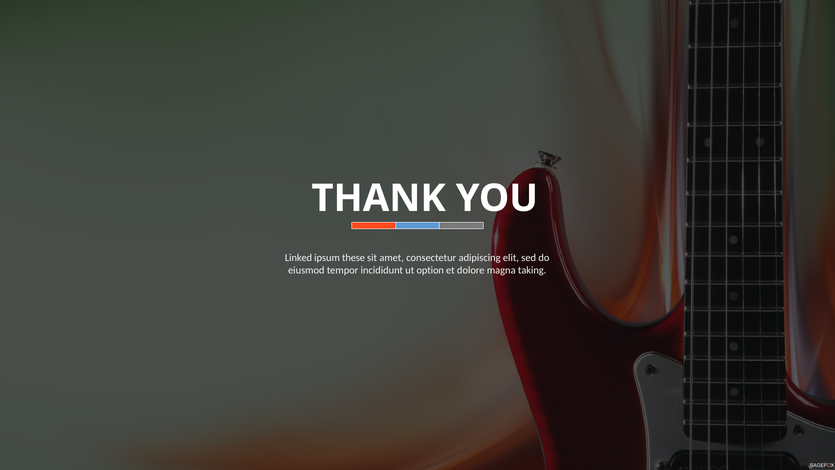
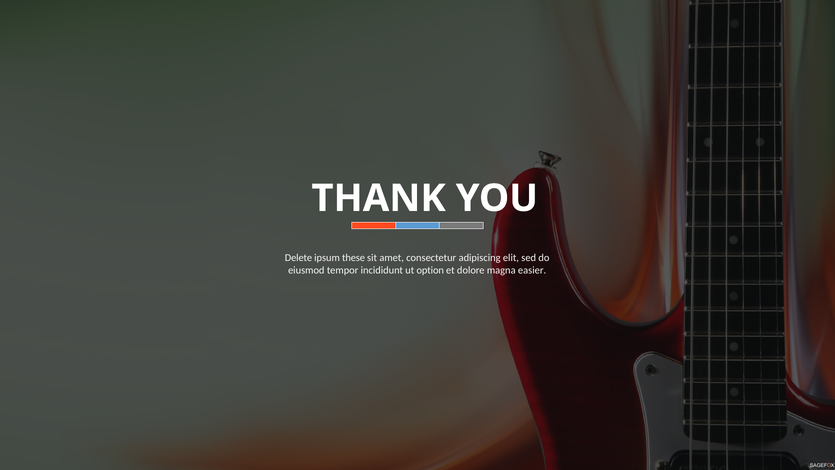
Linked: Linked -> Delete
taking: taking -> easier
